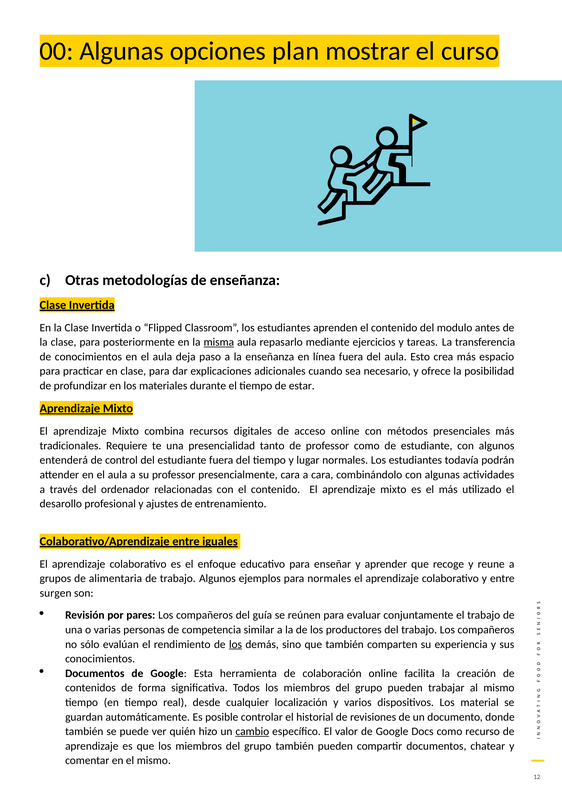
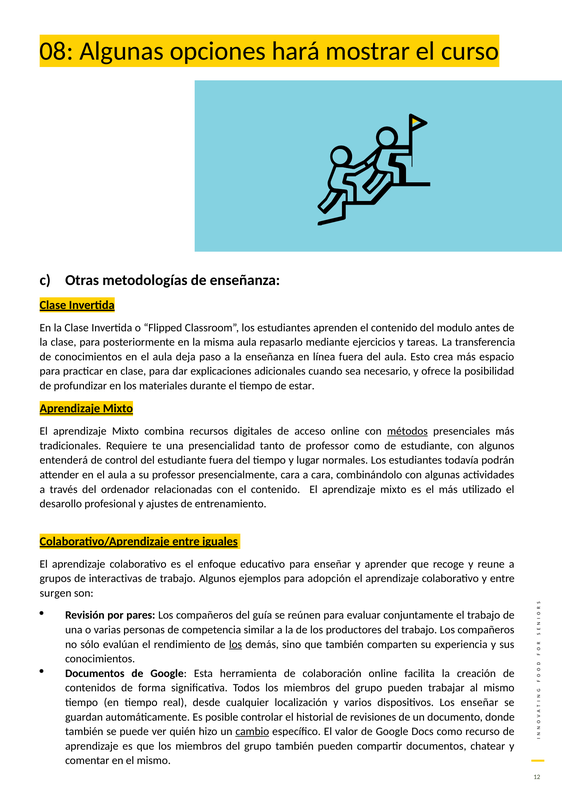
00: 00 -> 08
plan: plan -> hará
misma underline: present -> none
métodos underline: none -> present
alimentaria: alimentaria -> interactivas
para normales: normales -> adopción
Los material: material -> enseñar
